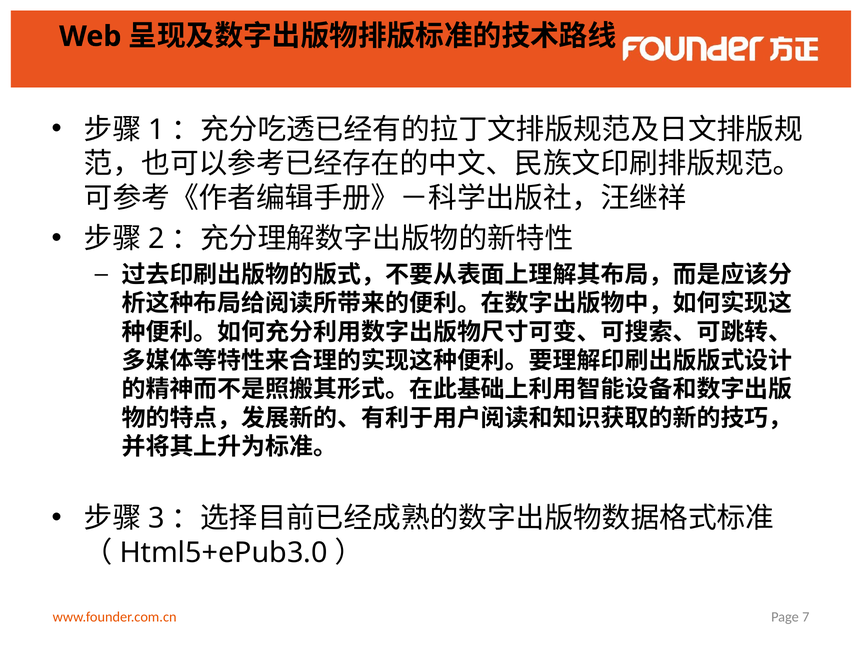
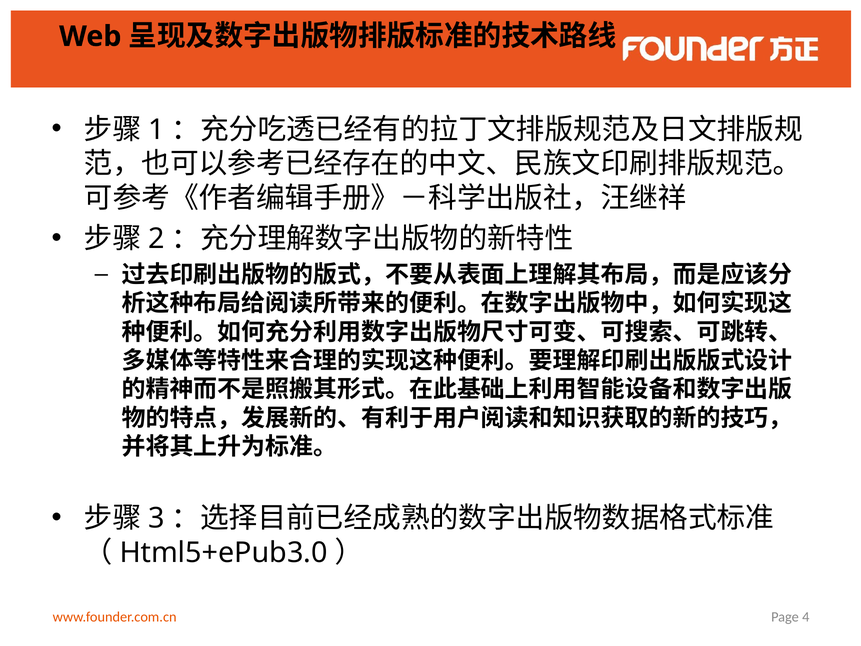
7: 7 -> 4
